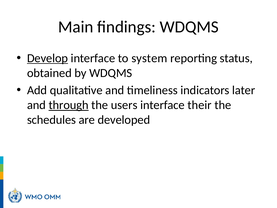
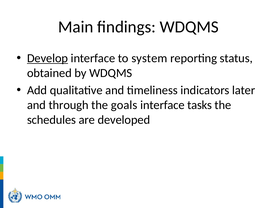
through underline: present -> none
users: users -> goals
their: their -> tasks
